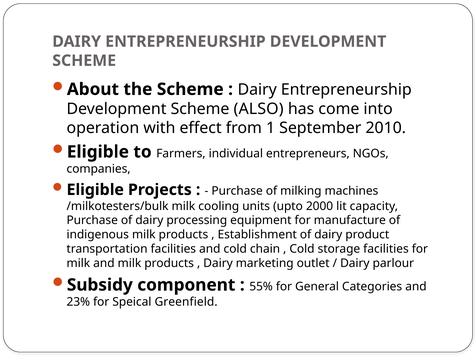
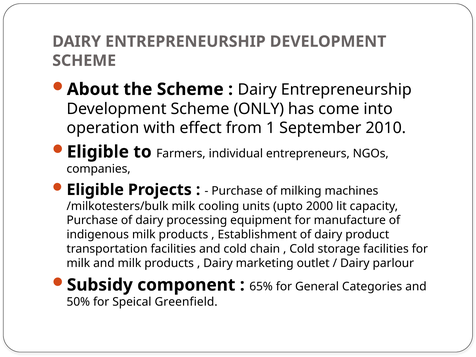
ALSO: ALSO -> ONLY
55%: 55% -> 65%
23%: 23% -> 50%
